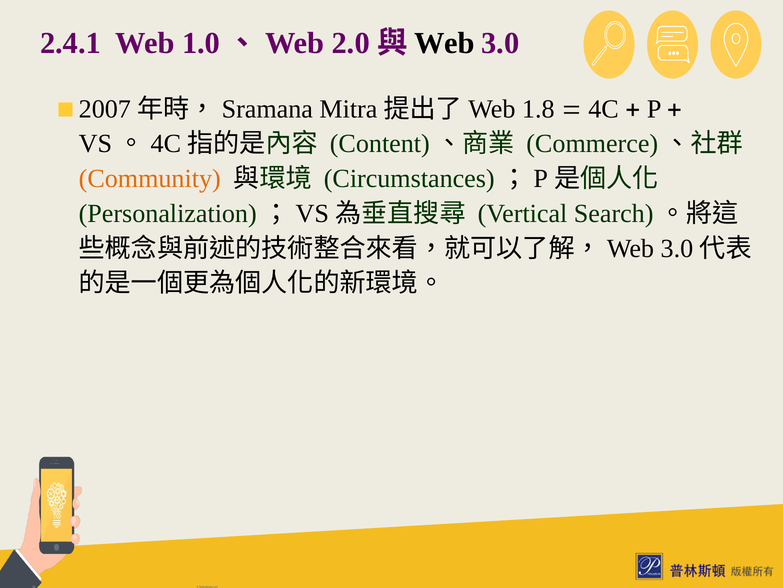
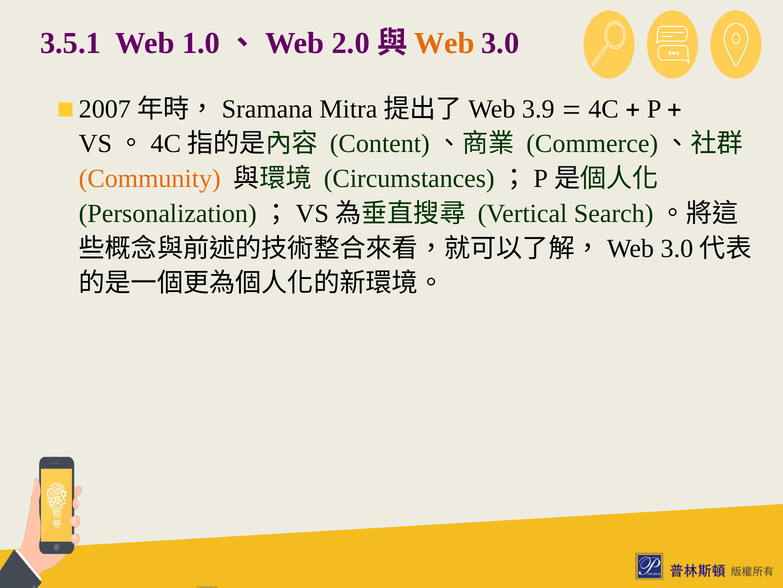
2.4.1: 2.4.1 -> 3.5.1
Web at (444, 43) colour: black -> orange
1.8: 1.8 -> 3.9
